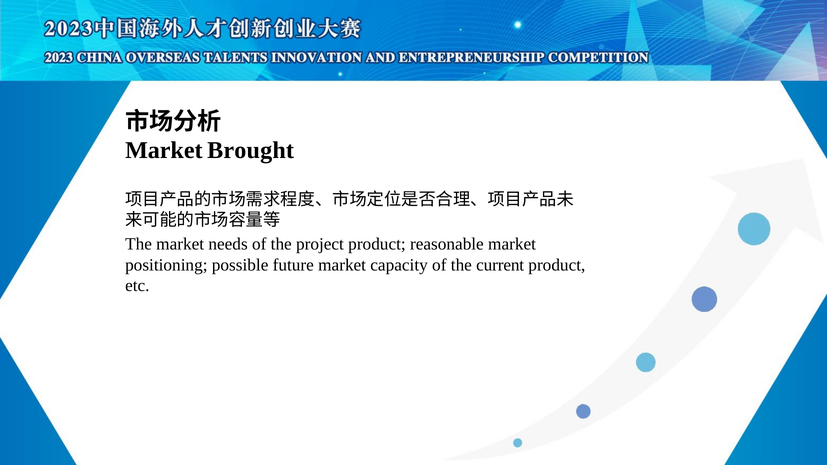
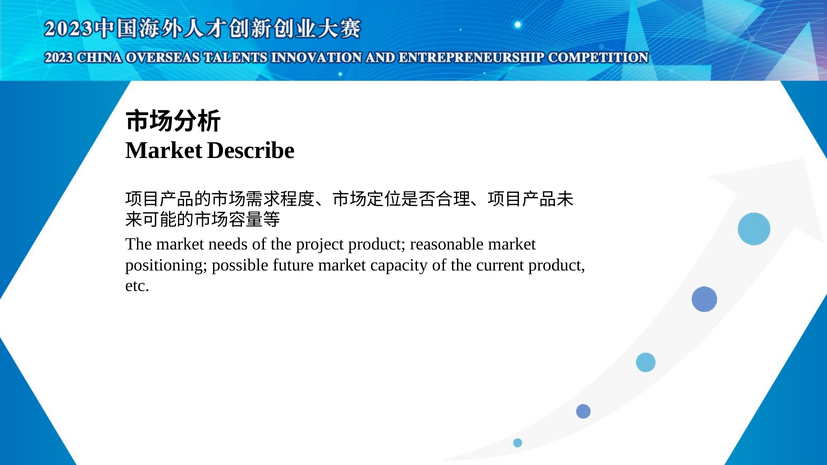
Brought: Brought -> Describe
